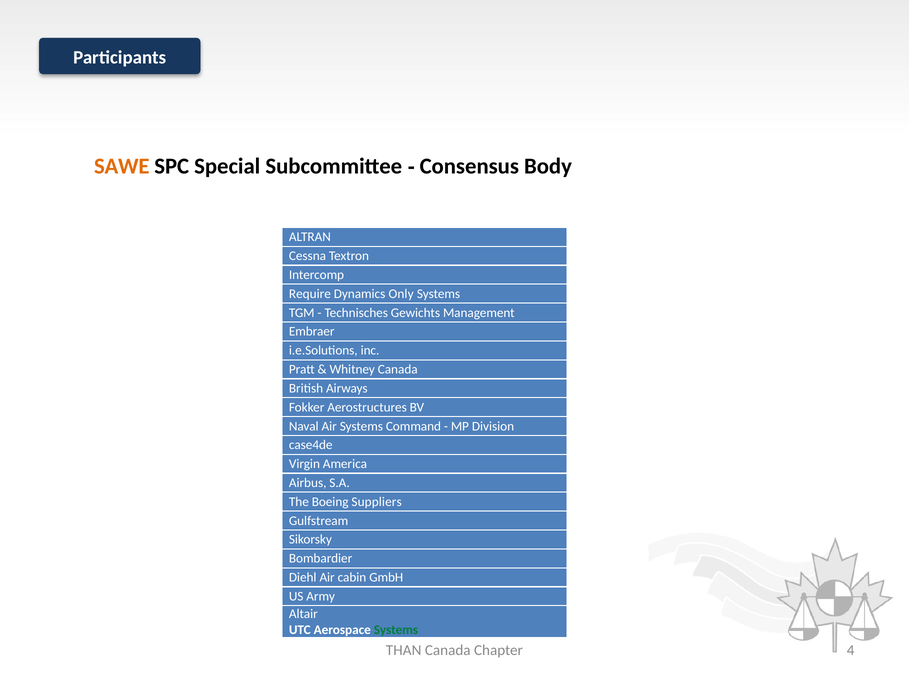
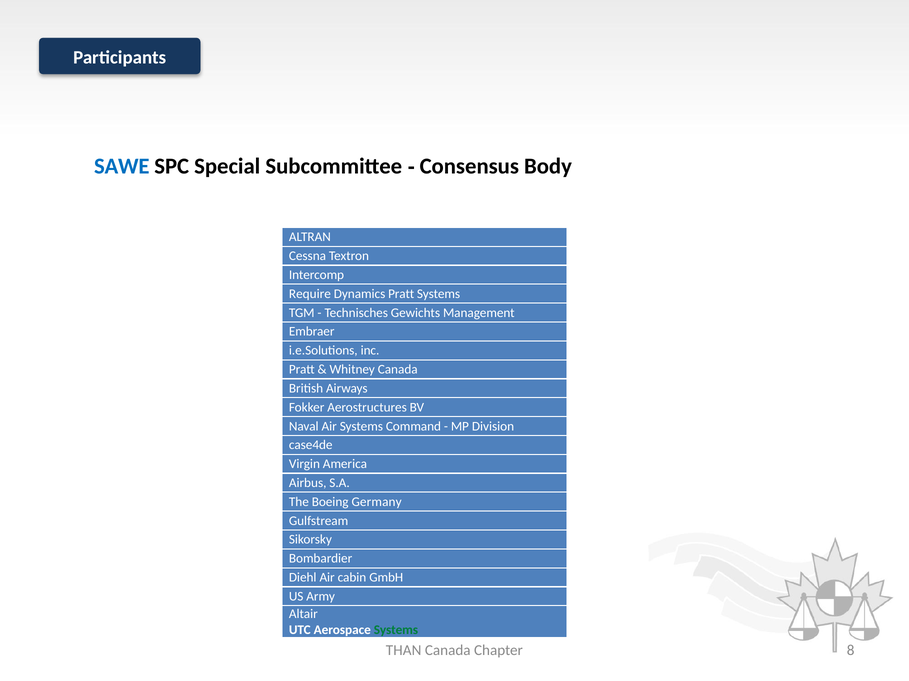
SAWE colour: orange -> blue
Dynamics Only: Only -> Pratt
Suppliers: Suppliers -> Germany
4: 4 -> 8
